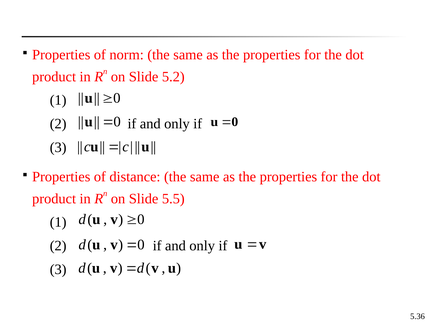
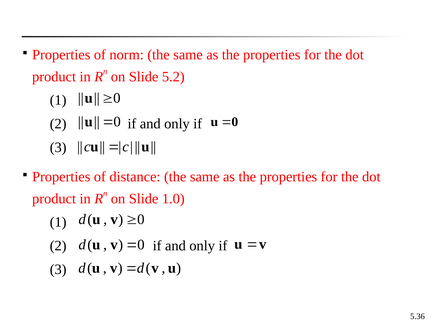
5.5: 5.5 -> 1.0
